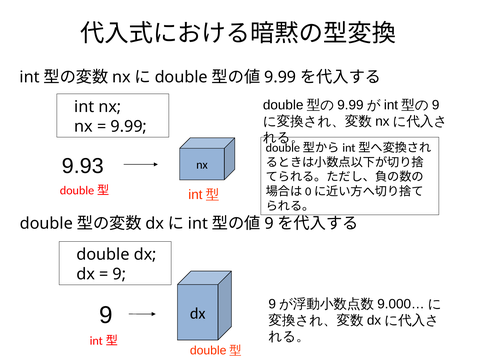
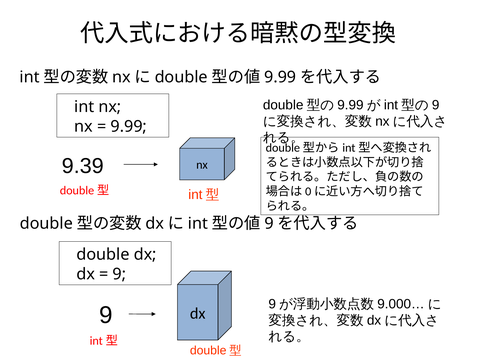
9.93: 9.93 -> 9.39
